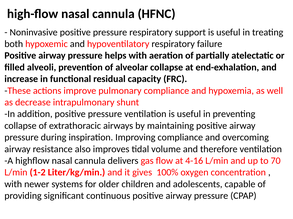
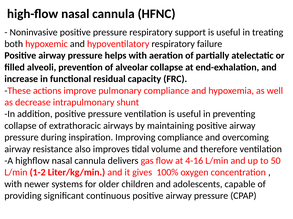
70: 70 -> 50
